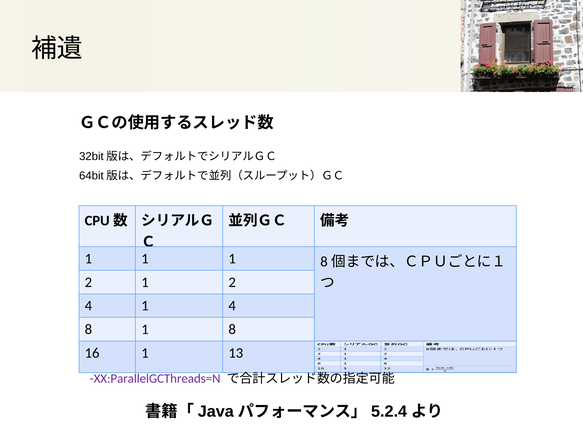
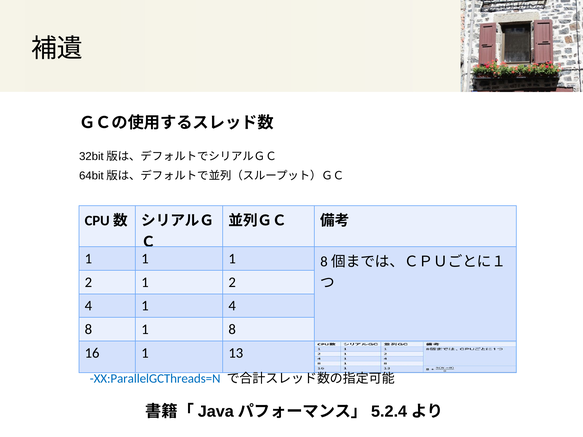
XX:ParallelGCThreads=N colour: purple -> blue
